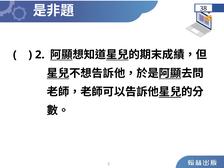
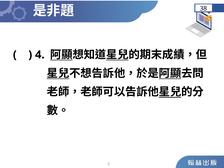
2 at (40, 55): 2 -> 4
